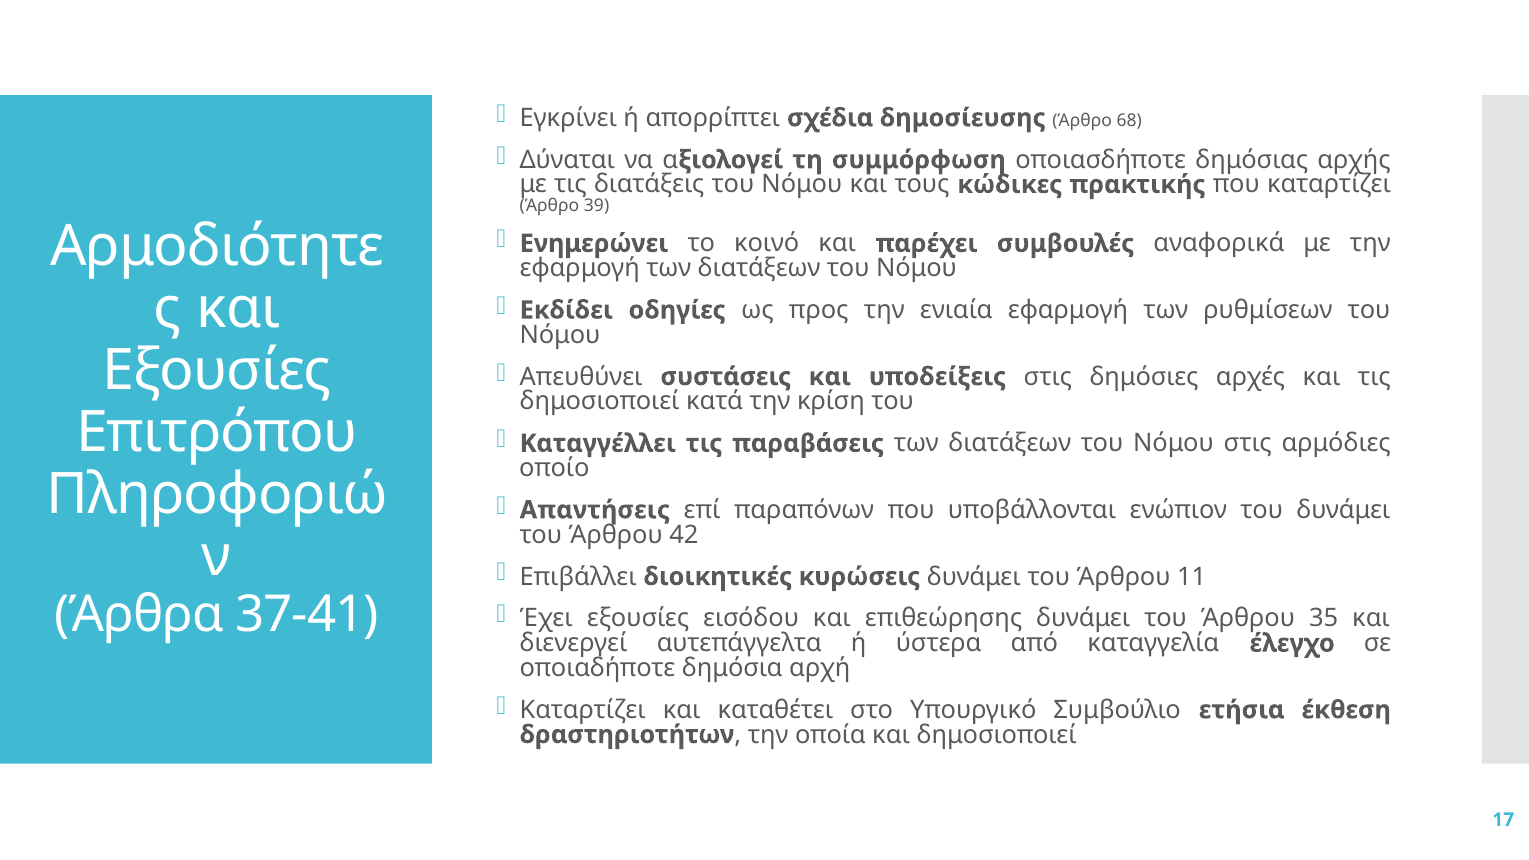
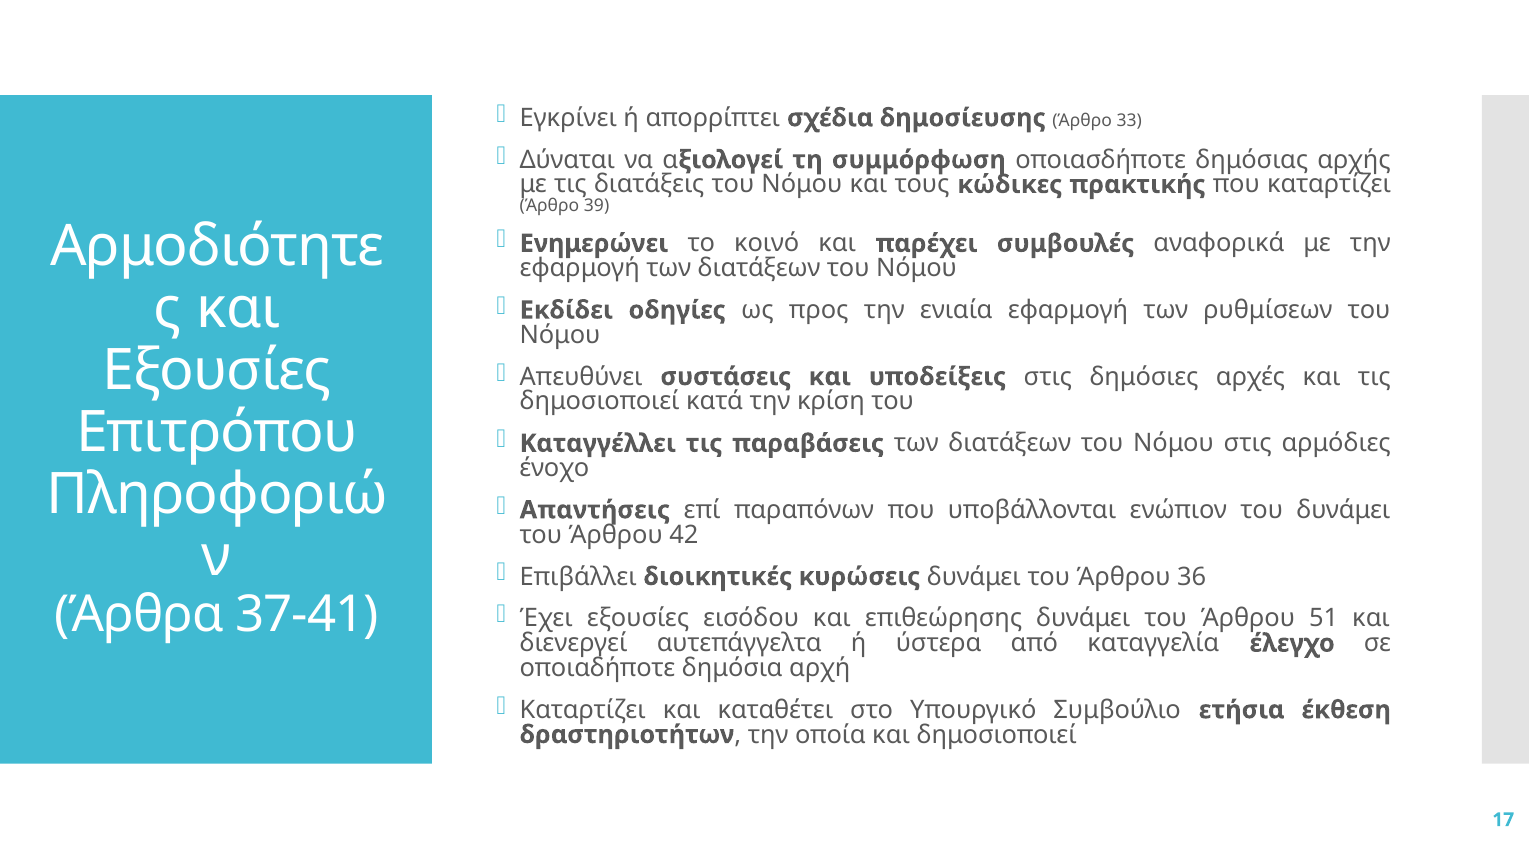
68: 68 -> 33
οποίο: οποίο -> ένοχο
11: 11 -> 36
35: 35 -> 51
